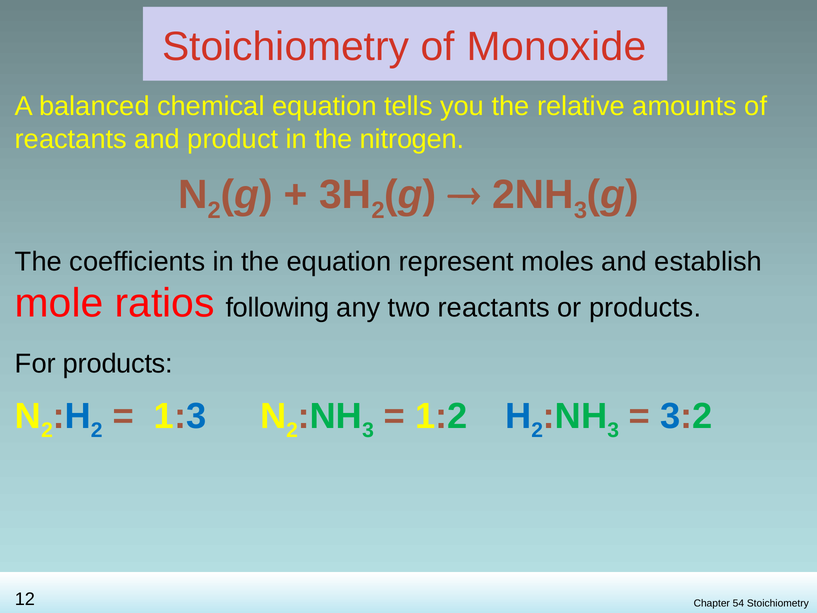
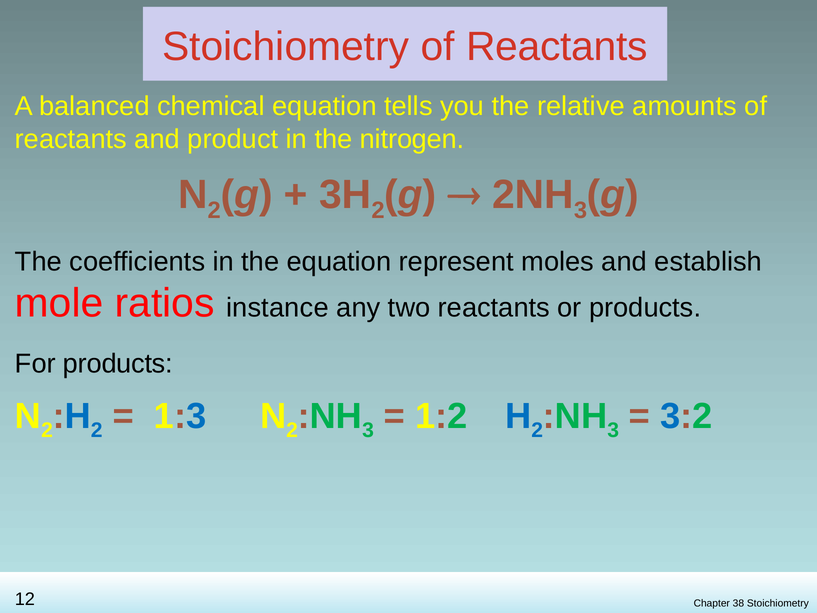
Stoichiometry of Monoxide: Monoxide -> Reactants
following: following -> instance
54: 54 -> 38
